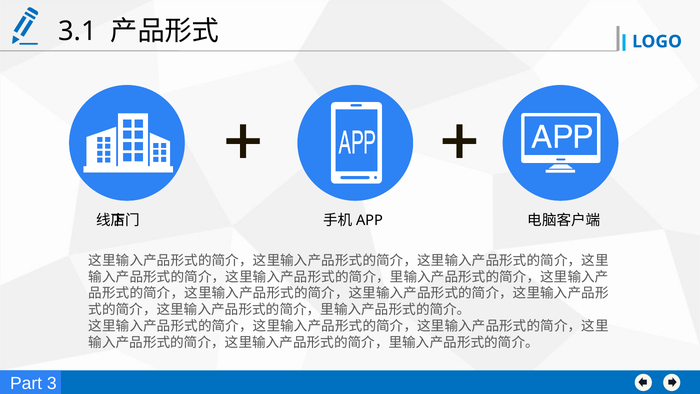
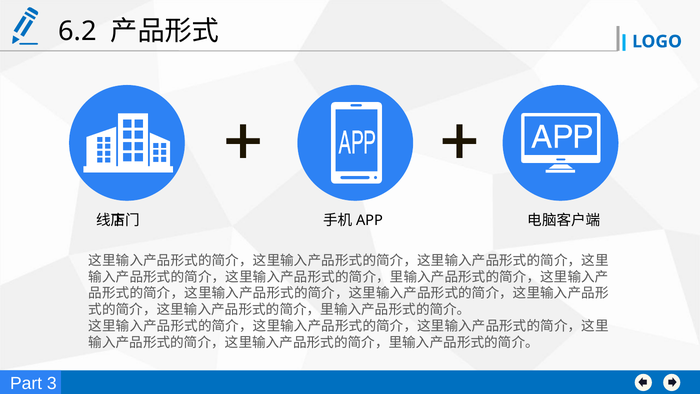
3.1: 3.1 -> 6.2
